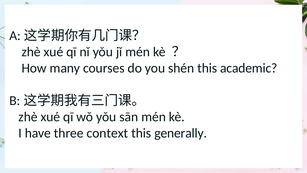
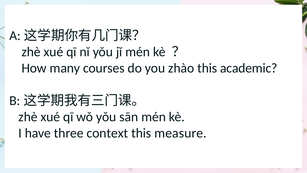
shén: shén -> zhào
generally: generally -> measure
